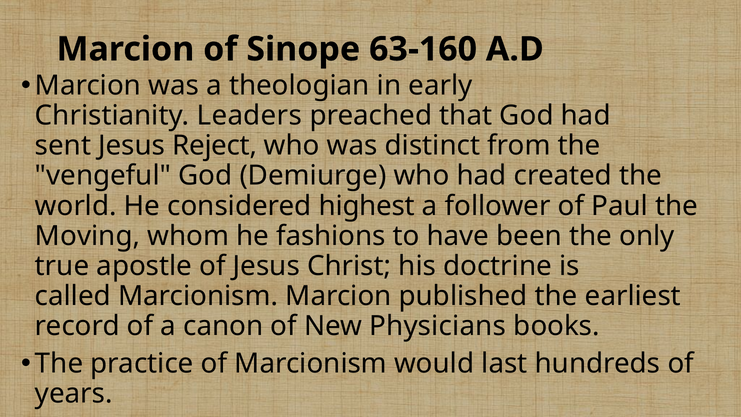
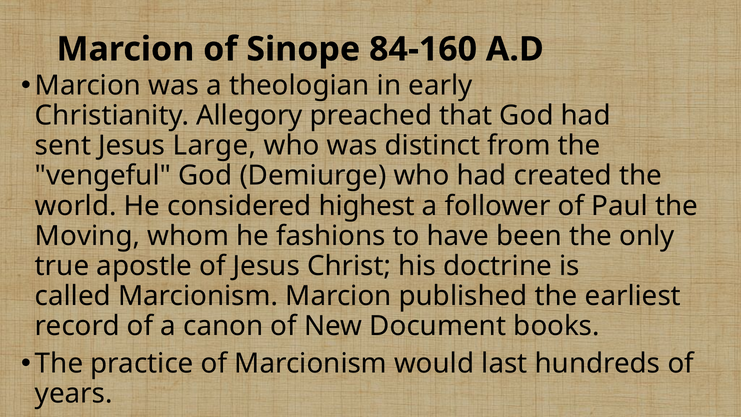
63-160: 63-160 -> 84-160
Leaders: Leaders -> Allegory
Reject: Reject -> Large
Physicians: Physicians -> Document
